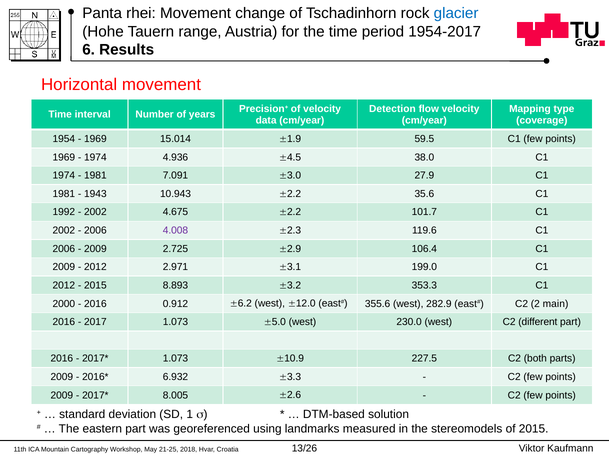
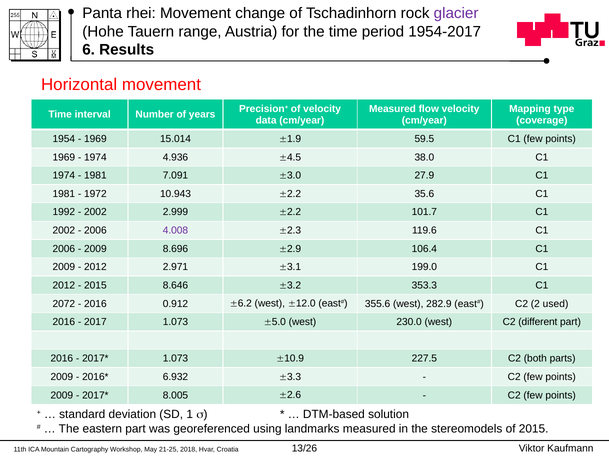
glacier colour: blue -> purple
Detection at (392, 109): Detection -> Measured
1943: 1943 -> 1972
4.675: 4.675 -> 2.999
2.725: 2.725 -> 8.696
8.893: 8.893 -> 8.646
2000: 2000 -> 2072
main: main -> used
